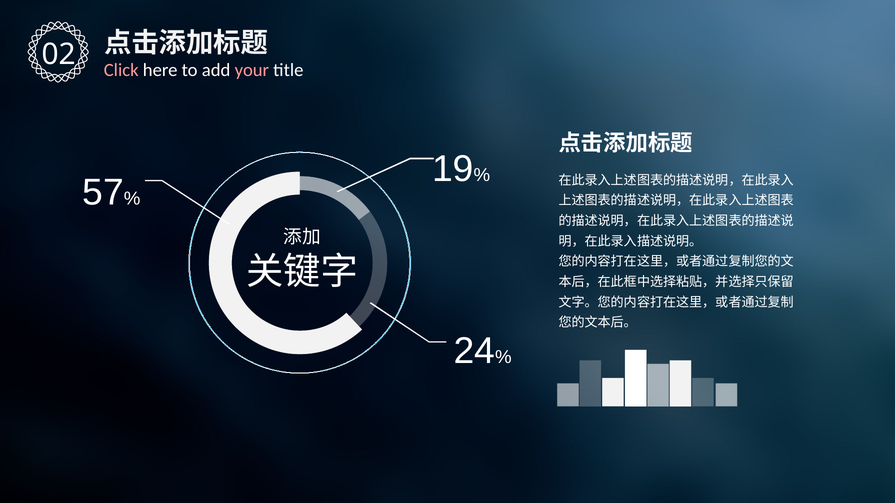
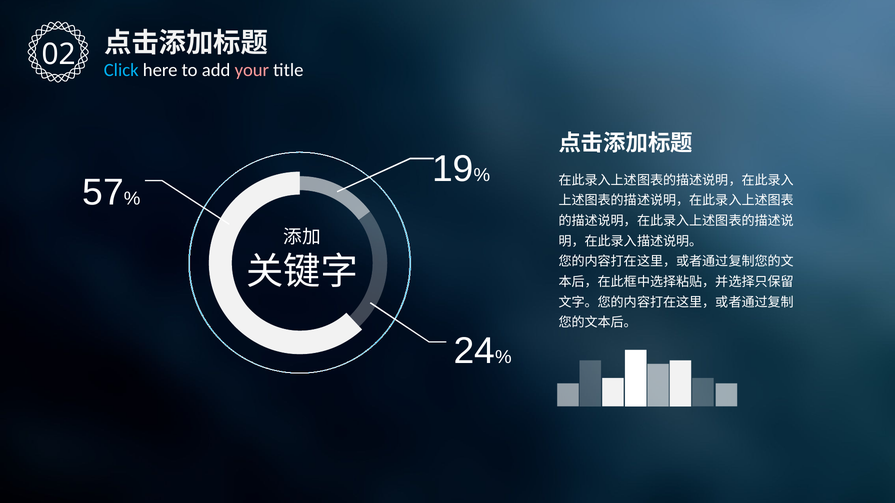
Click colour: pink -> light blue
